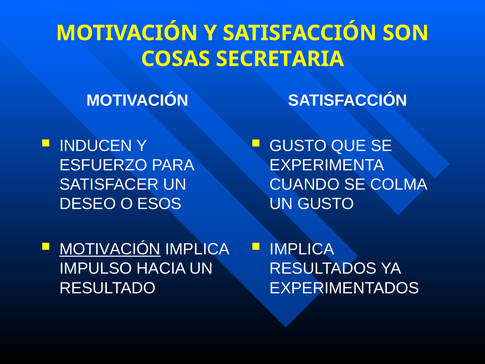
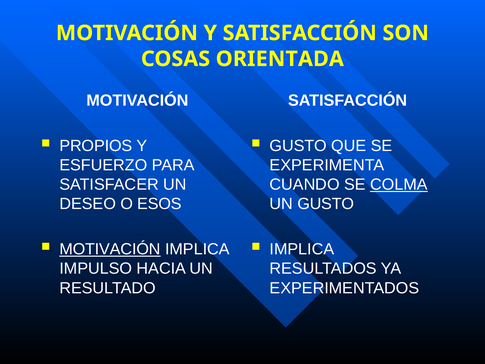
SECRETARIA: SECRETARIA -> ORIENTADA
INDUCEN: INDUCEN -> PROPIOS
COLMA underline: none -> present
